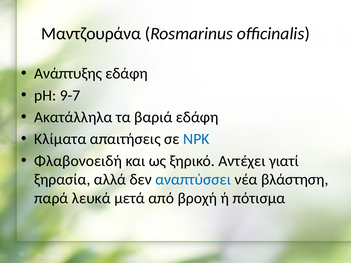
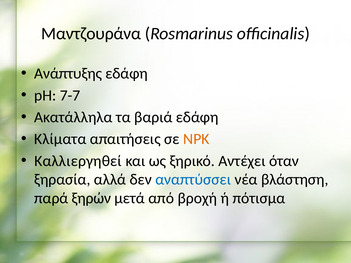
9-7: 9-7 -> 7-7
NPK colour: blue -> orange
Φλαβονοειδή: Φλαβονοειδή -> Καλλιεργηθεί
γιατί: γιατί -> όταν
λευκά: λευκά -> ξηρών
